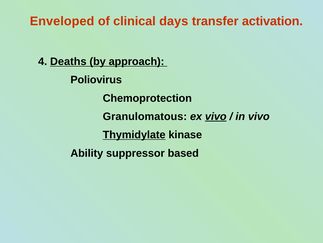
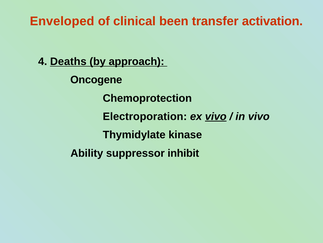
days: days -> been
Poliovirus: Poliovirus -> Oncogene
Granulomatous: Granulomatous -> Electroporation
Thymidylate underline: present -> none
based: based -> inhibit
